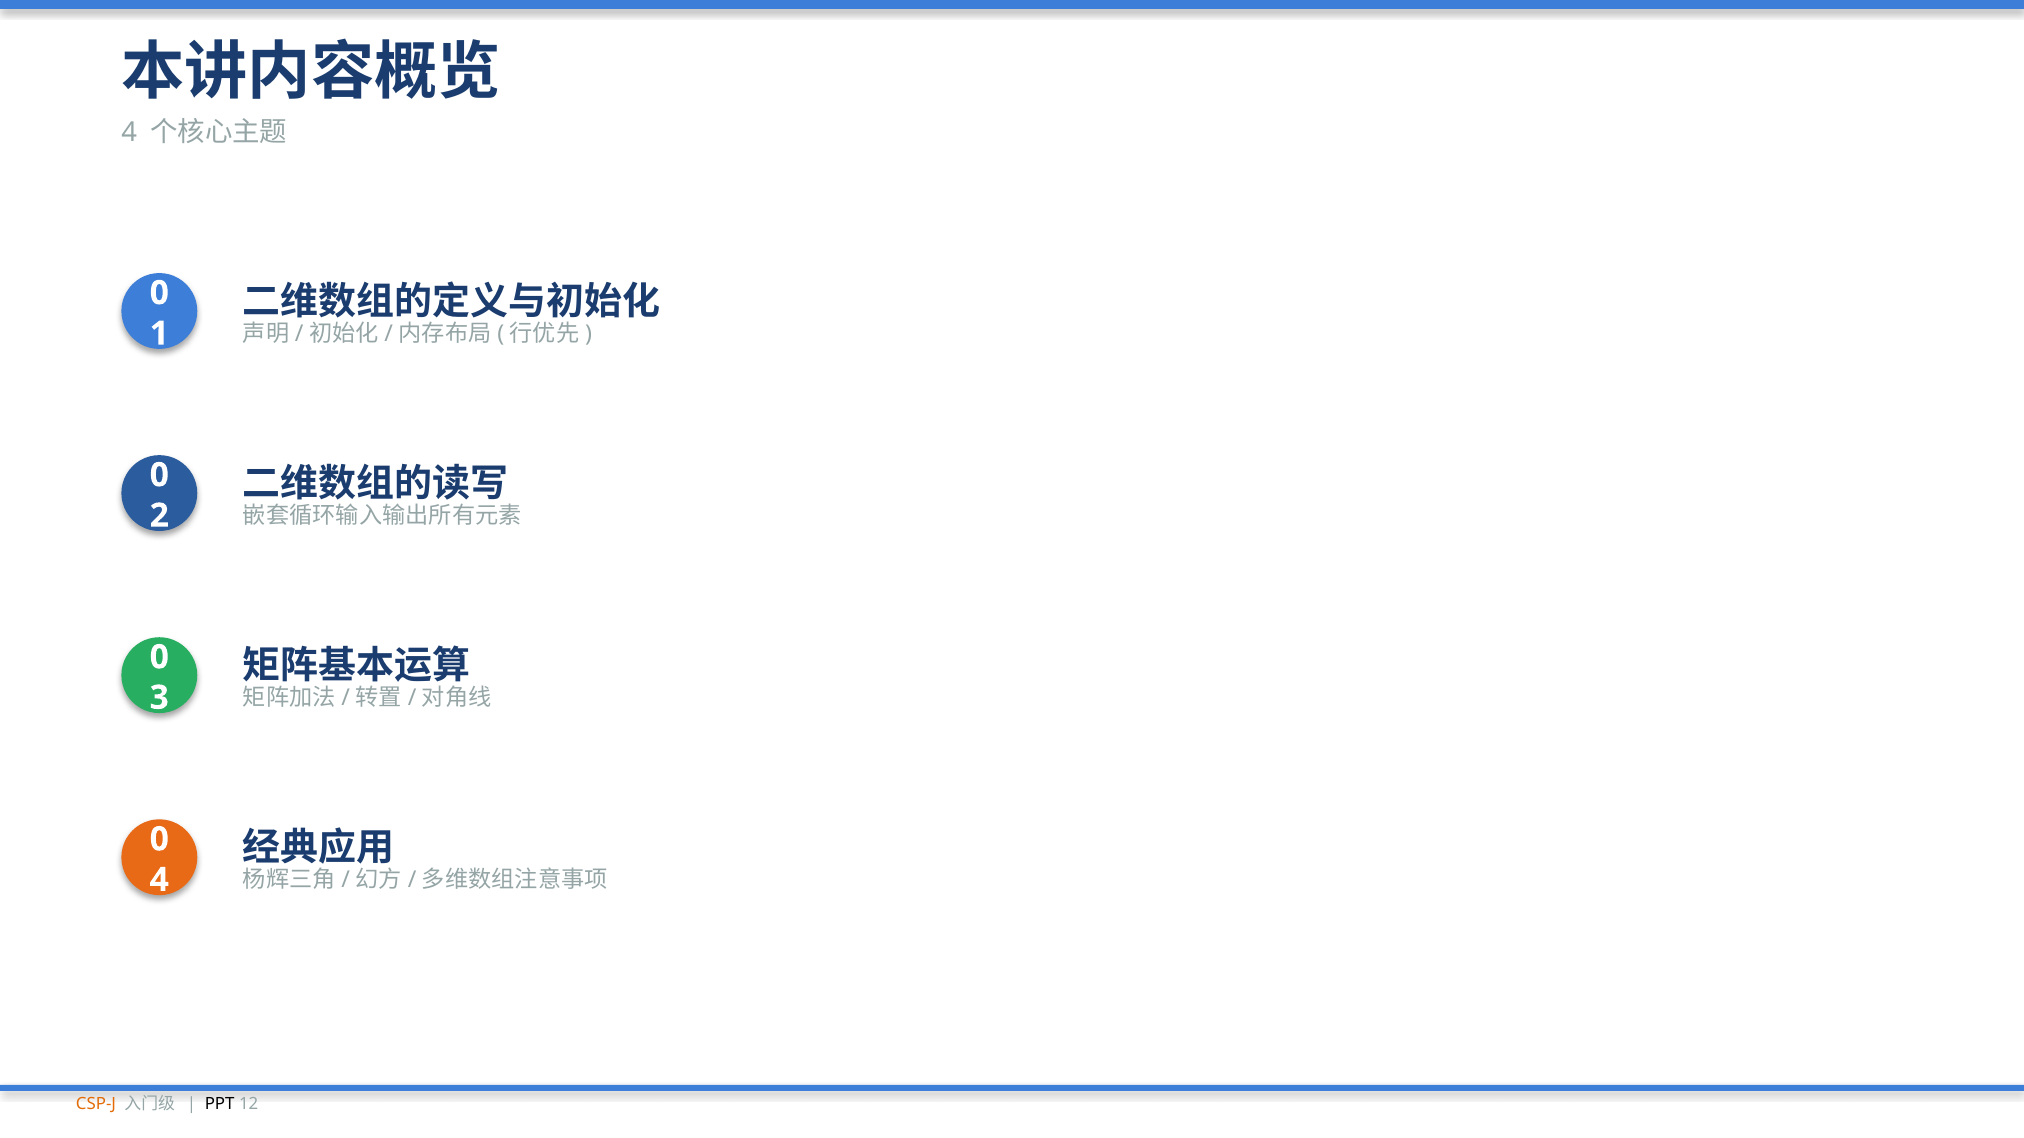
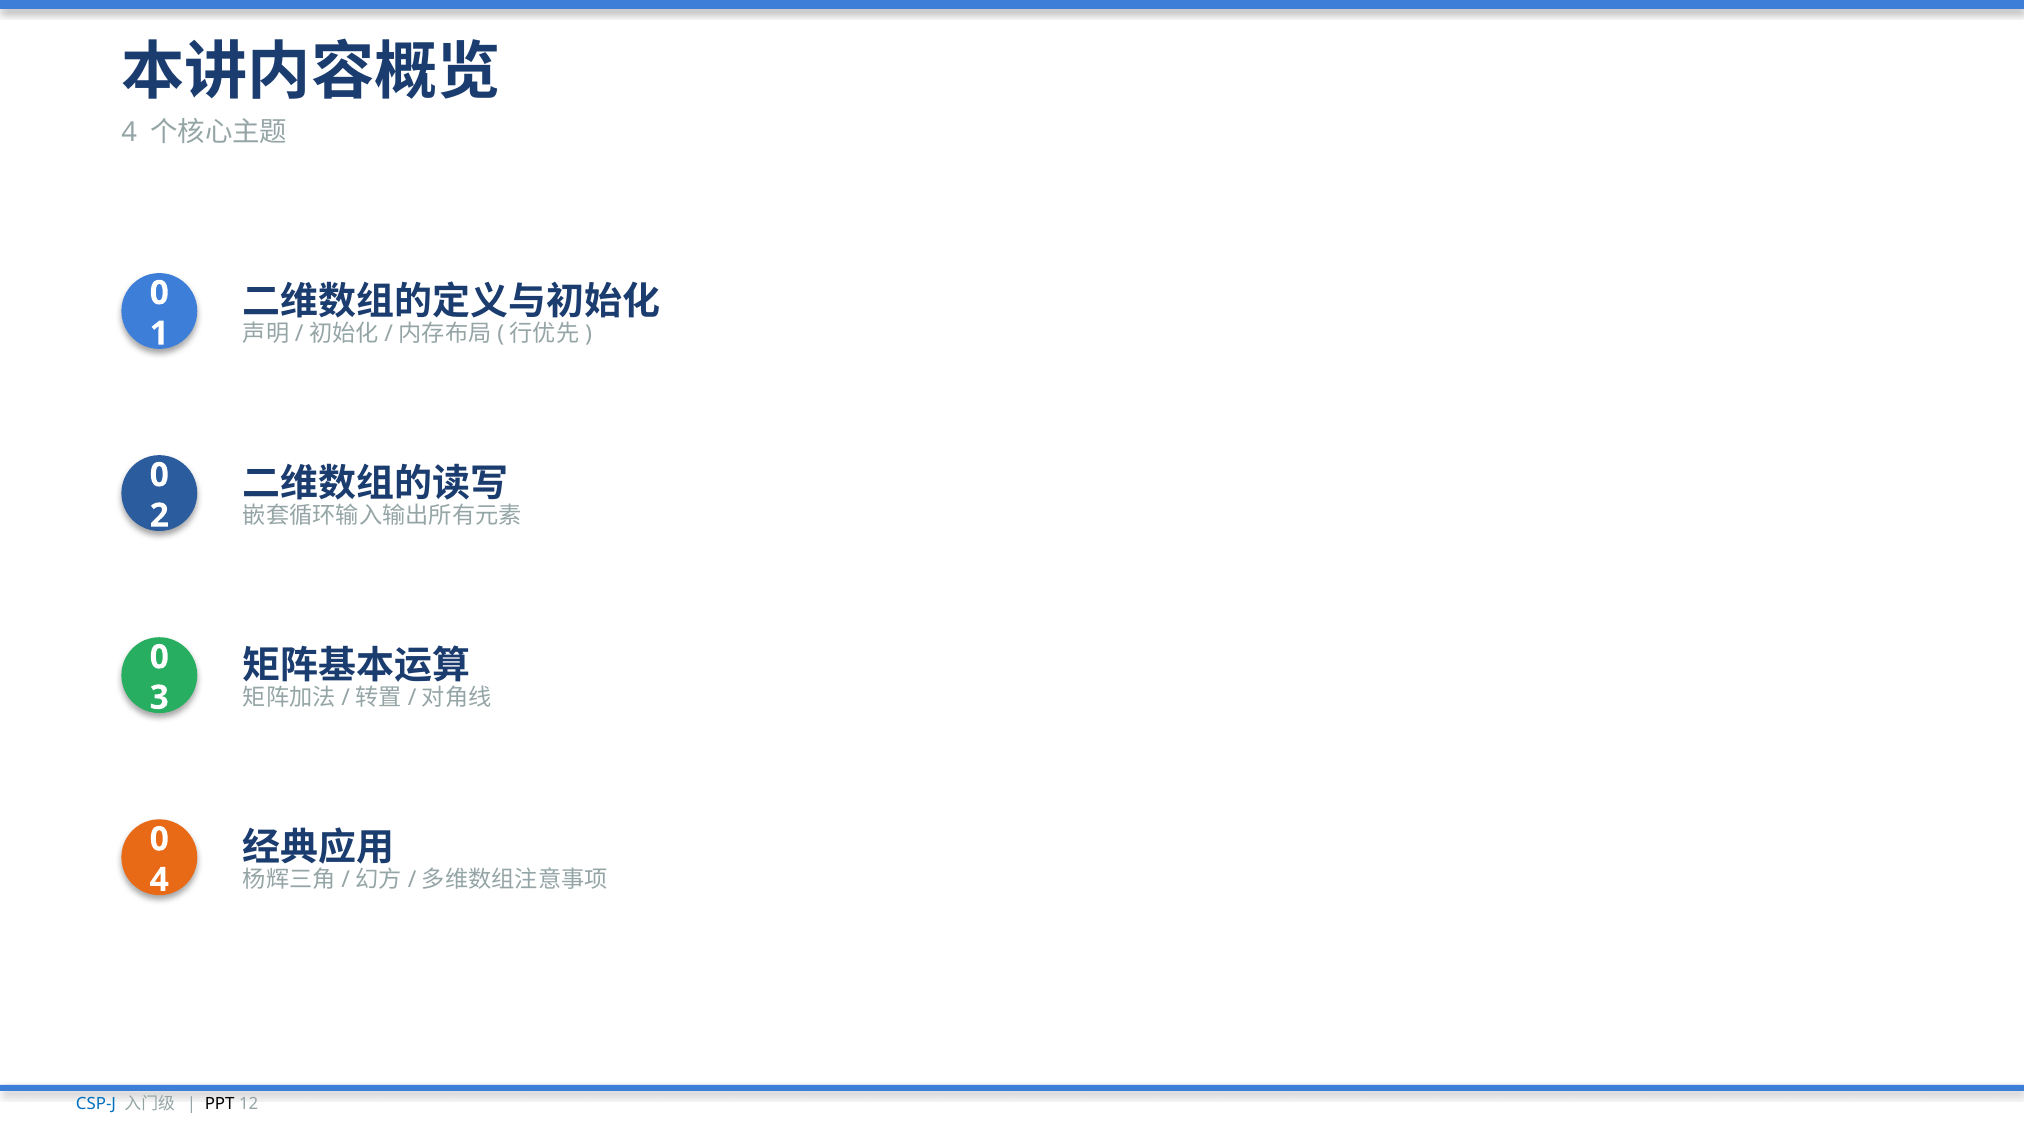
CSP-J colour: orange -> blue
